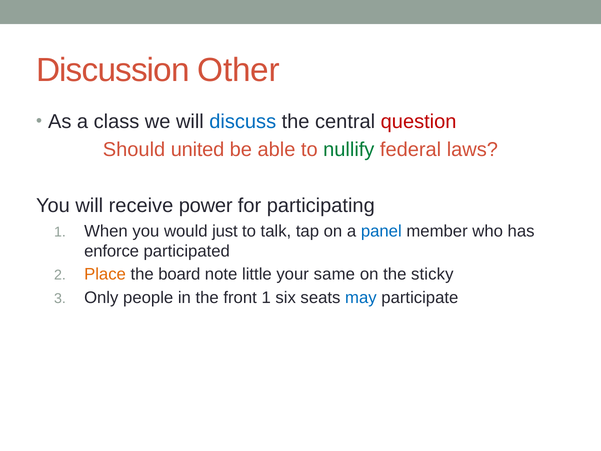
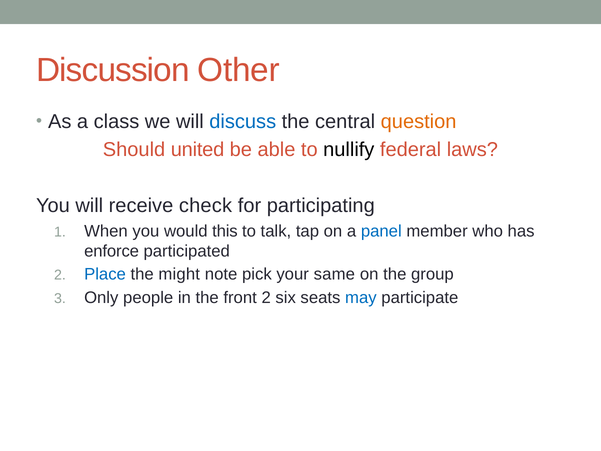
question colour: red -> orange
nullify colour: green -> black
power: power -> check
just: just -> this
Place colour: orange -> blue
board: board -> might
little: little -> pick
sticky: sticky -> group
front 1: 1 -> 2
